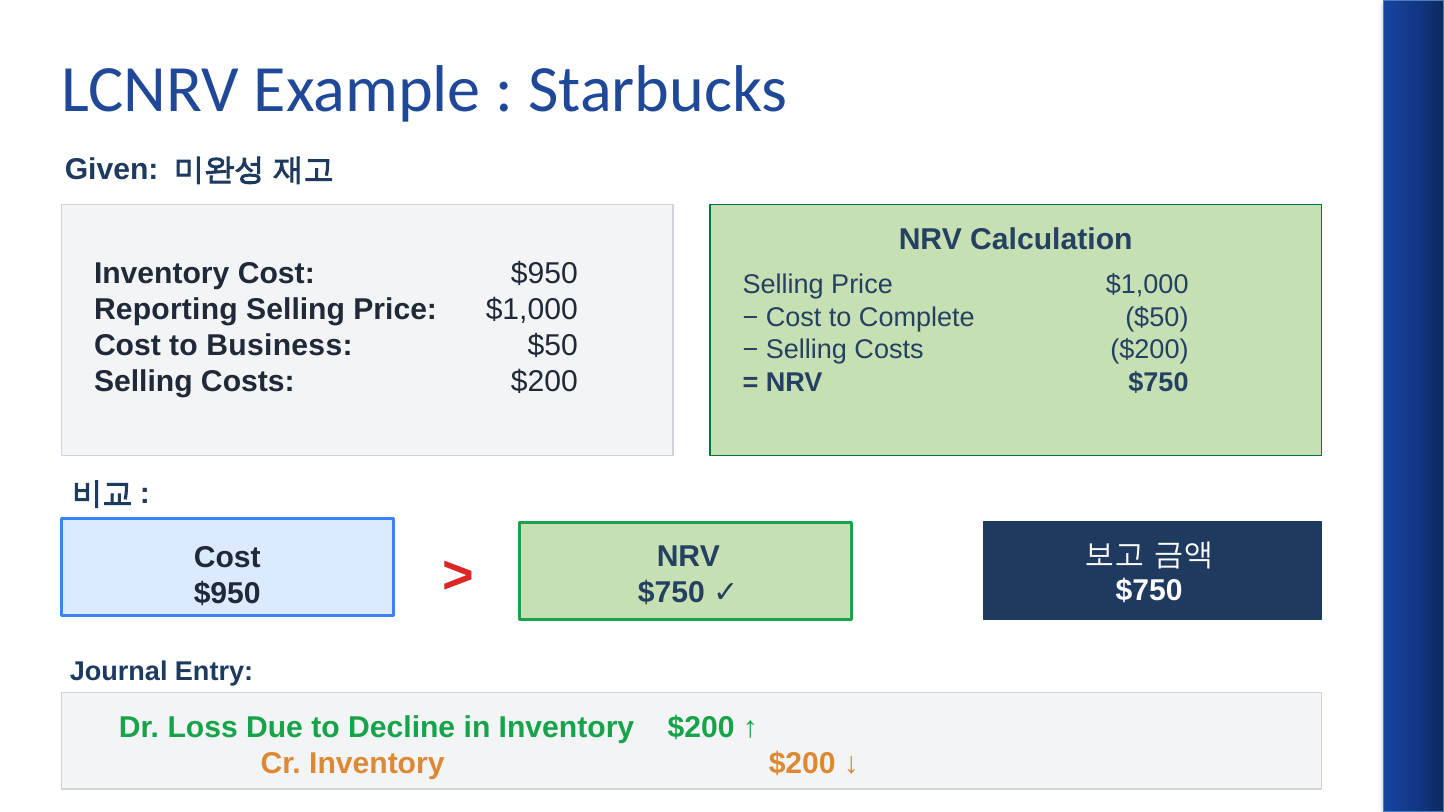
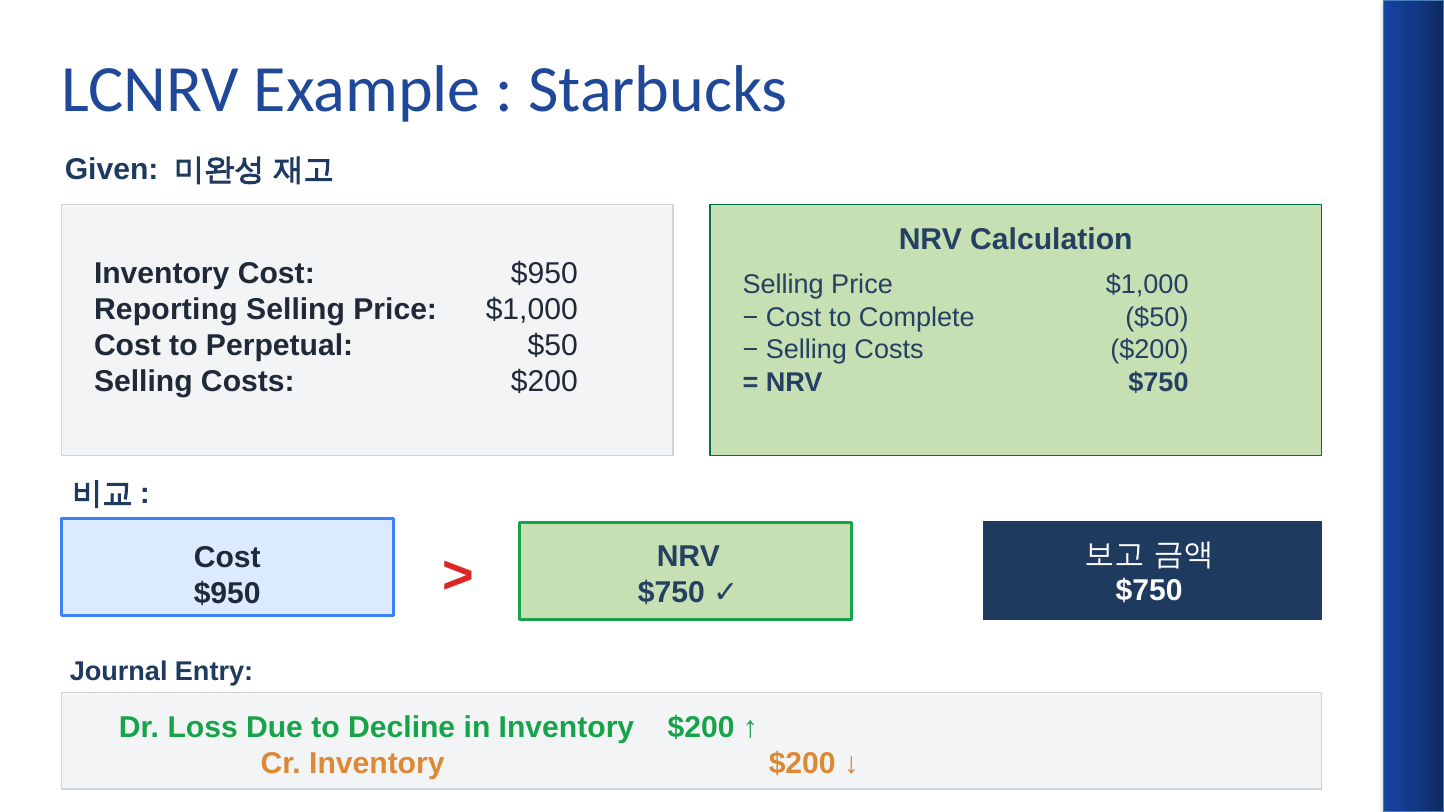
Business: Business -> Perpetual
